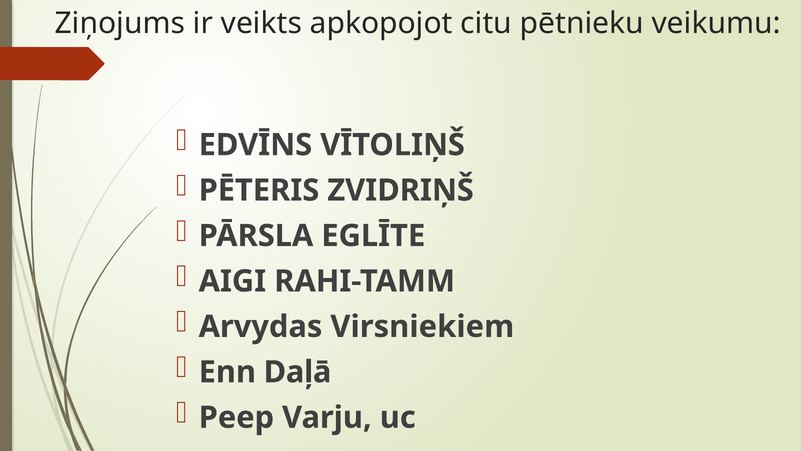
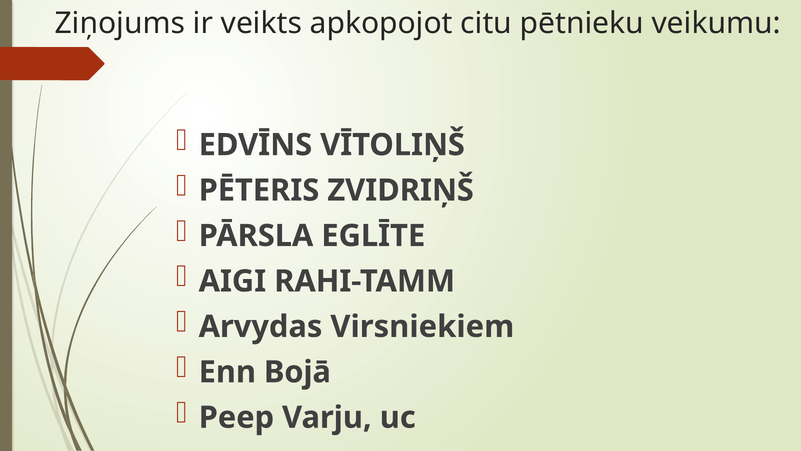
Daļā: Daļā -> Bojā
